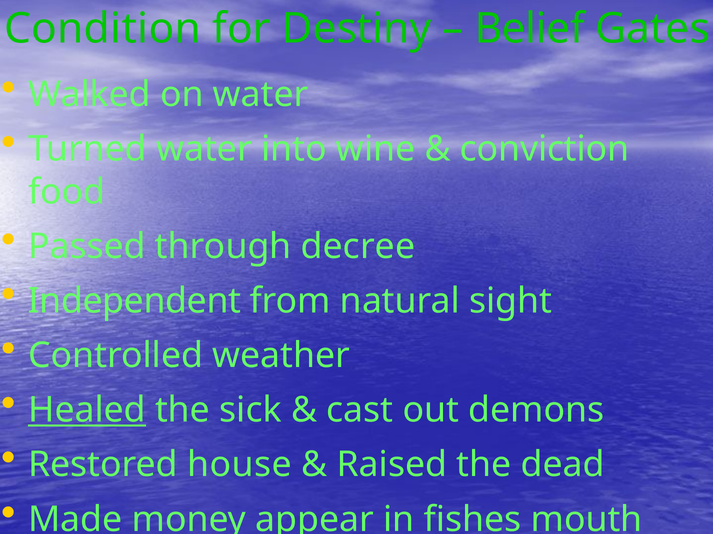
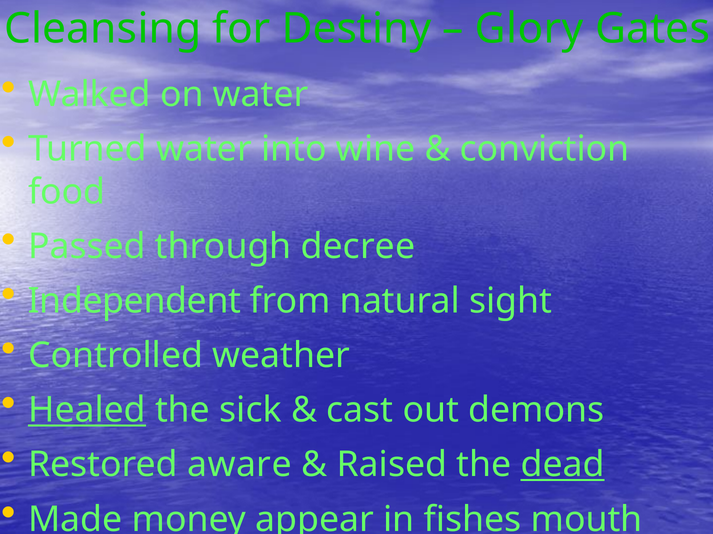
Condition: Condition -> Cleansing
Belief: Belief -> Glory
house: house -> aware
dead underline: none -> present
